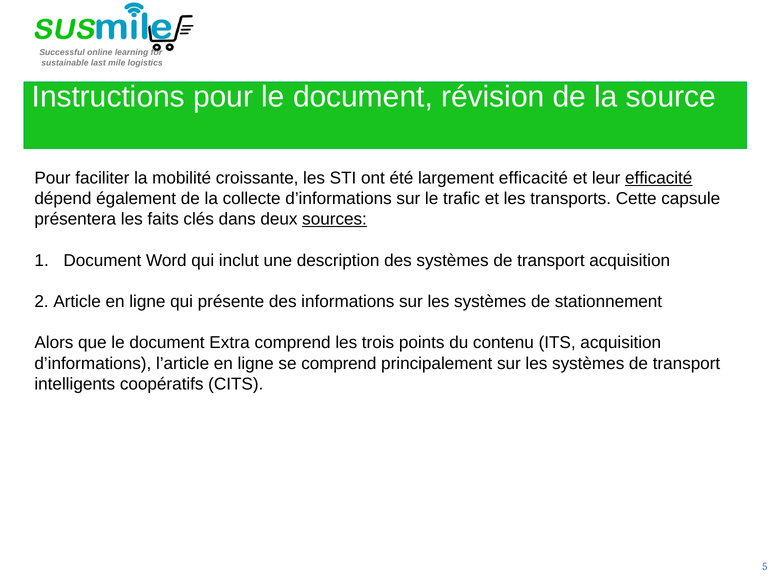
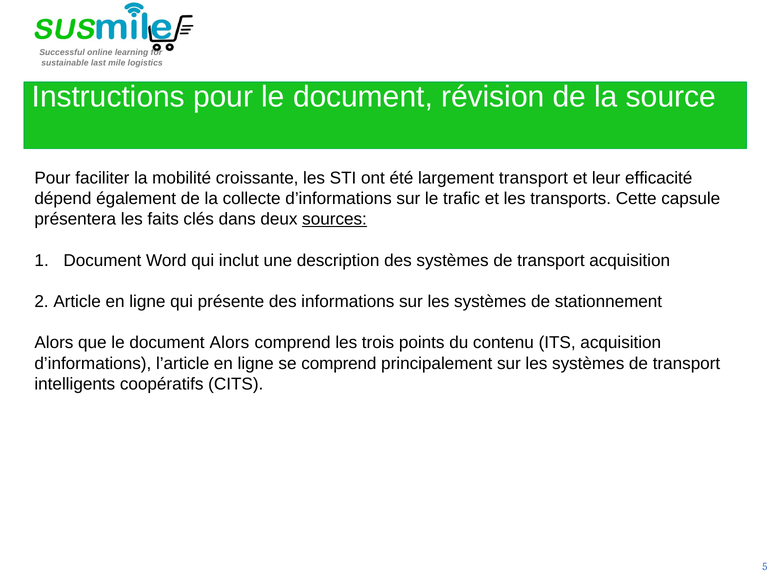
largement efficacité: efficacité -> transport
efficacité at (659, 178) underline: present -> none
document Extra: Extra -> Alors
